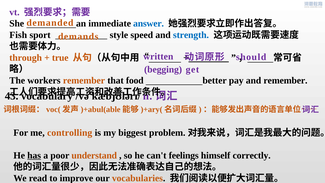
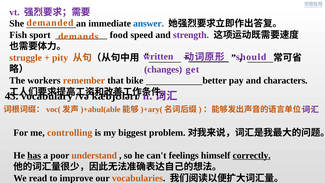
style: style -> food
strength colour: blue -> purple
through: through -> struggle
true: true -> pity
begging: begging -> changes
food: food -> bike
and remember: remember -> characters
correctly underline: none -> present
